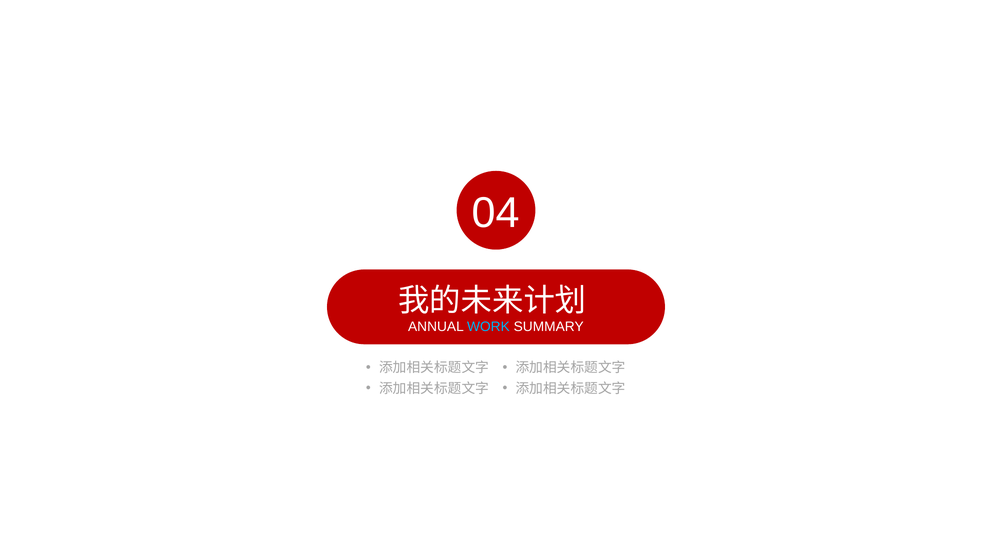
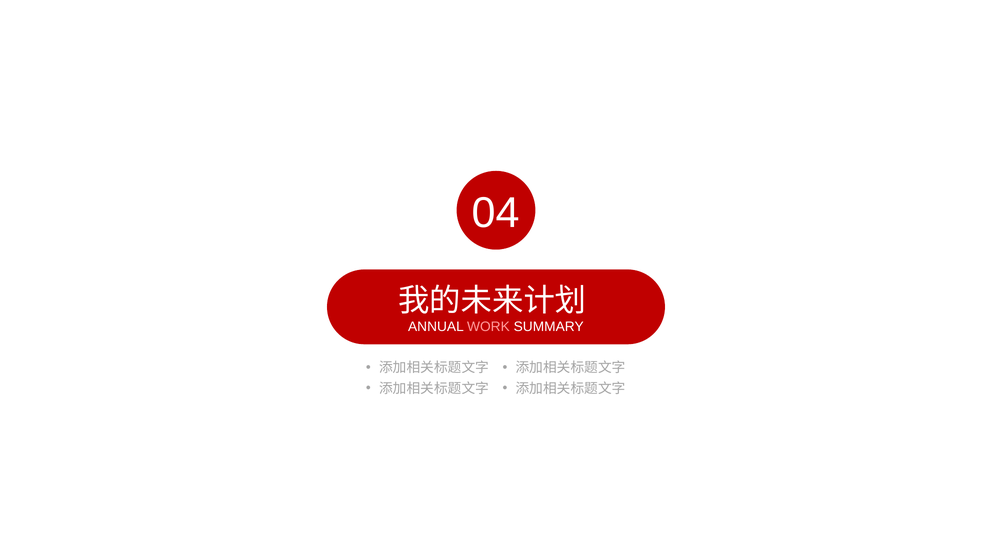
WORK colour: light blue -> pink
